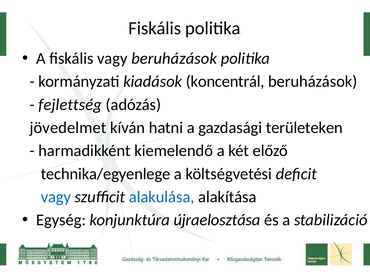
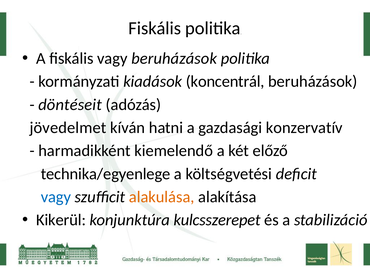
fejlettség: fejlettség -> döntéseit
területeken: területeken -> konzervatív
alakulása colour: blue -> orange
Egység: Egység -> Kikerül
újraelosztása: újraelosztása -> kulcsszerepet
